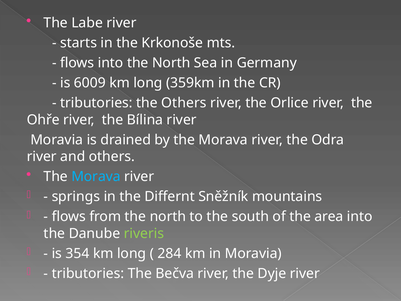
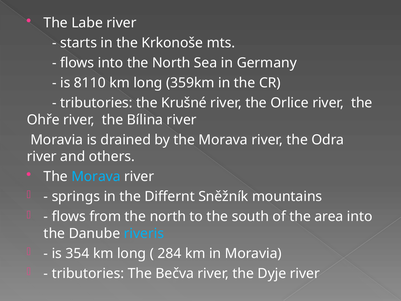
6009: 6009 -> 8110
the Others: Others -> Krušné
riveris colour: light green -> light blue
